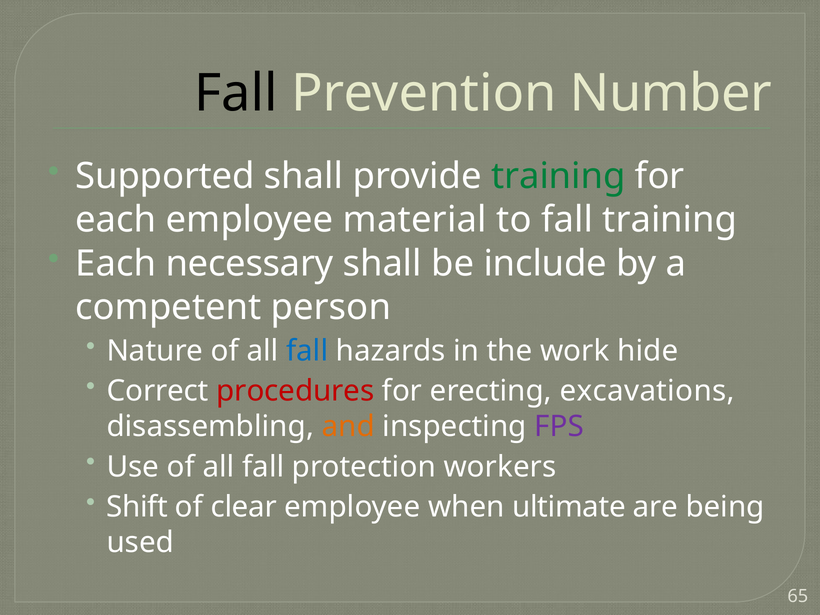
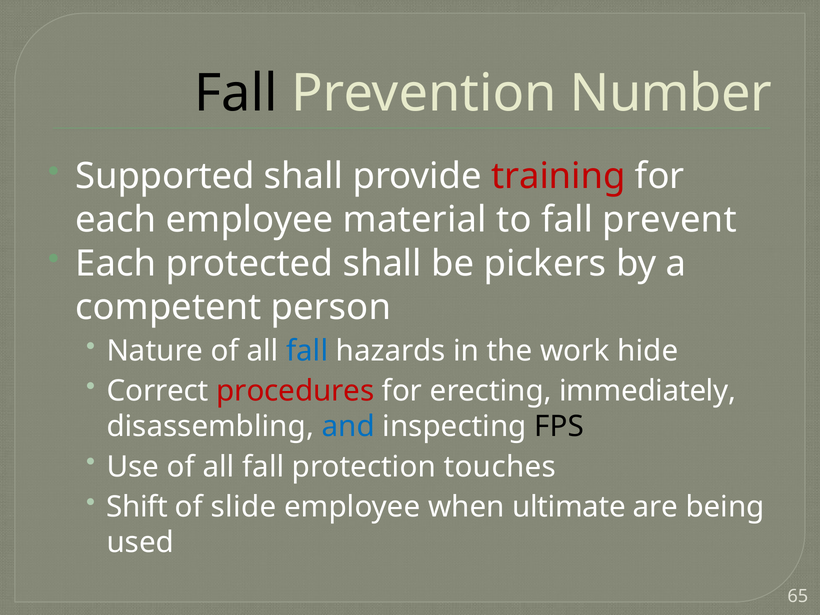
training at (558, 176) colour: green -> red
fall training: training -> prevent
necessary: necessary -> protected
include: include -> pickers
excavations: excavations -> immediately
and colour: orange -> blue
FPS colour: purple -> black
workers: workers -> touches
clear: clear -> slide
